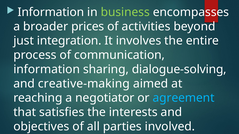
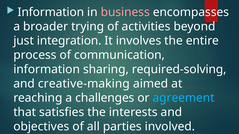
business at (125, 12) colour: light green -> pink
prices: prices -> trying
dialogue-solving: dialogue-solving -> required-solving
negotiator: negotiator -> challenges
